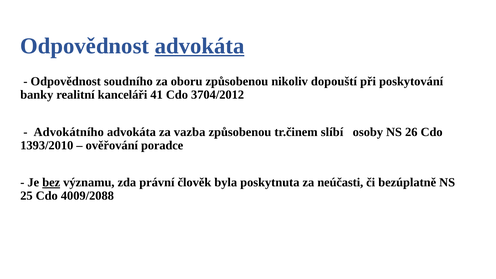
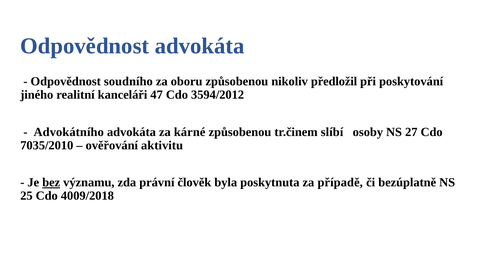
advokáta at (200, 46) underline: present -> none
dopouští: dopouští -> předložil
banky: banky -> jiného
41: 41 -> 47
3704/2012: 3704/2012 -> 3594/2012
vazba: vazba -> kárné
26: 26 -> 27
1393/2010: 1393/2010 -> 7035/2010
poradce: poradce -> aktivitu
neúčasti: neúčasti -> případě
4009/2088: 4009/2088 -> 4009/2018
